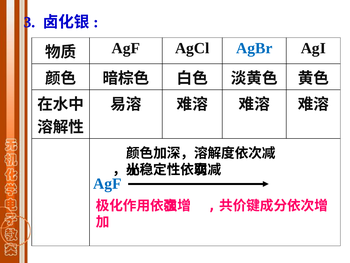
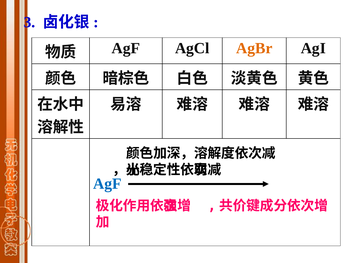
AgBr colour: blue -> orange
